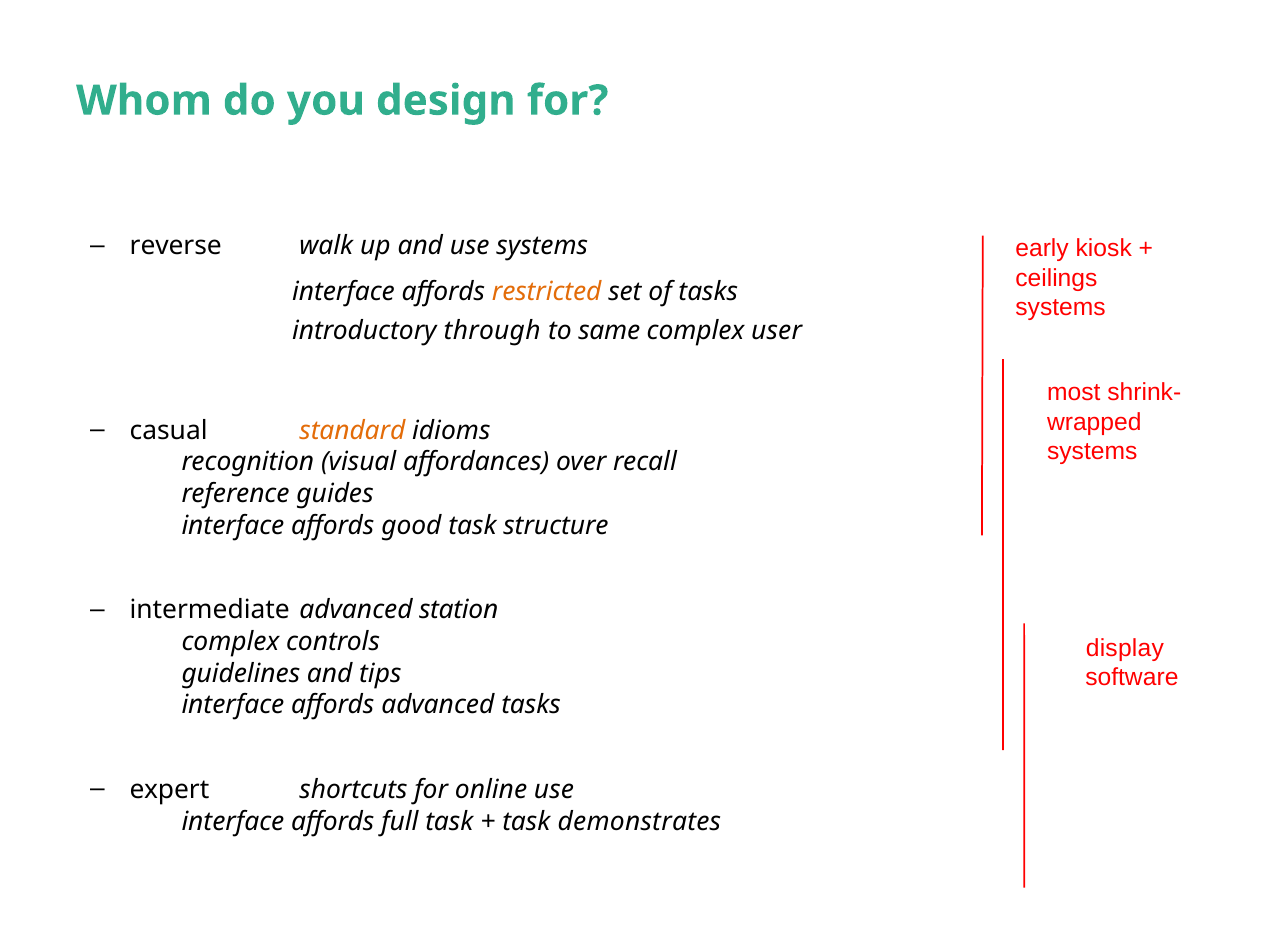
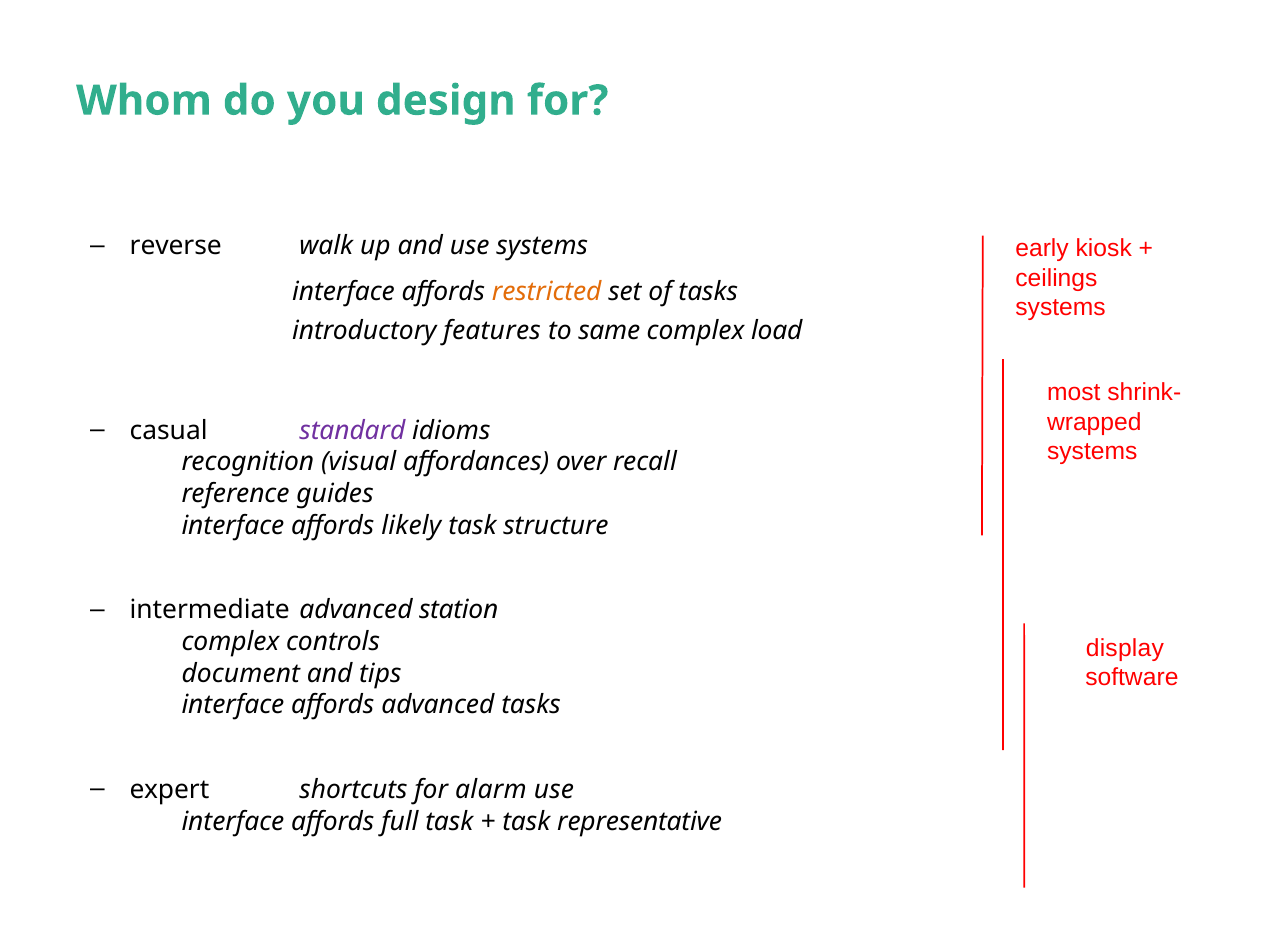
through: through -> features
user: user -> load
standard colour: orange -> purple
good: good -> likely
guidelines: guidelines -> document
online: online -> alarm
demonstrates: demonstrates -> representative
